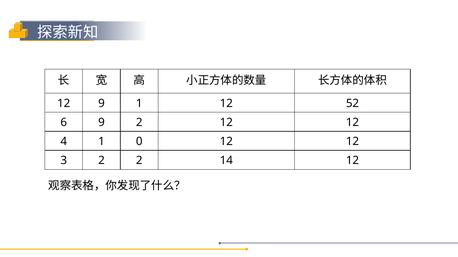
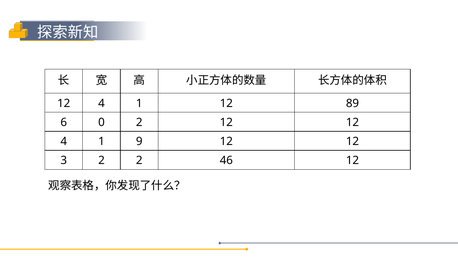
9 at (101, 104): 9 -> 4
52: 52 -> 89
6 9: 9 -> 0
0: 0 -> 9
14: 14 -> 46
